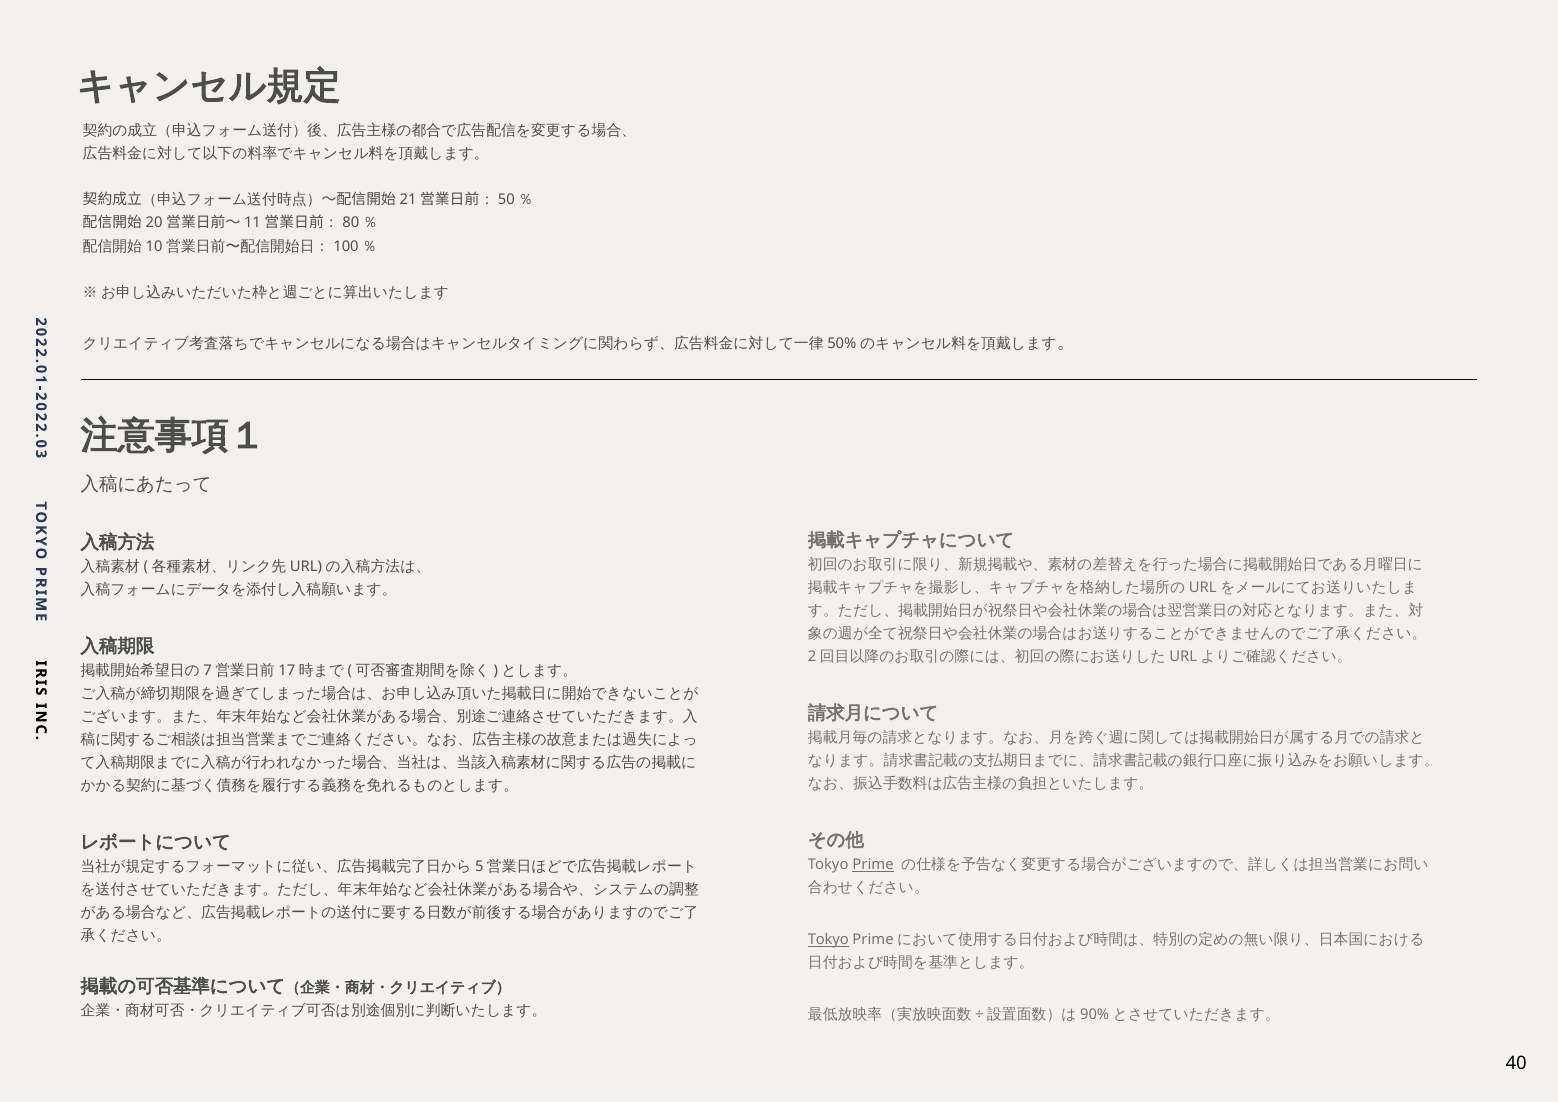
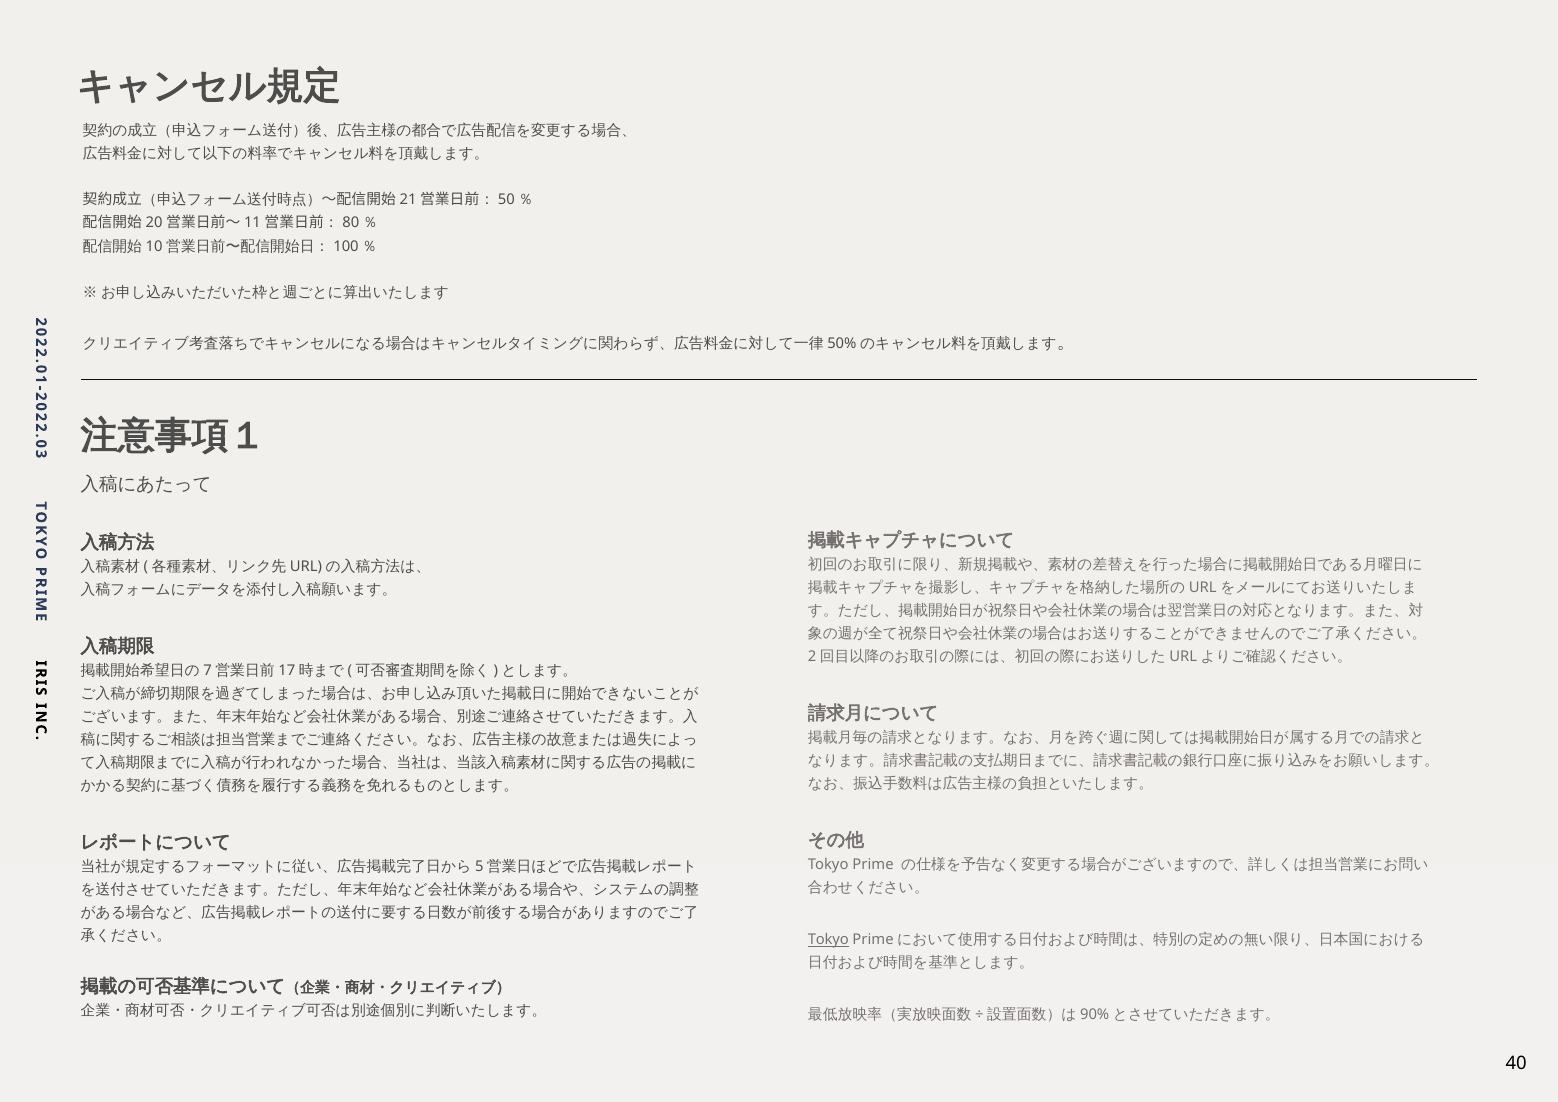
Prime underline: present -> none
